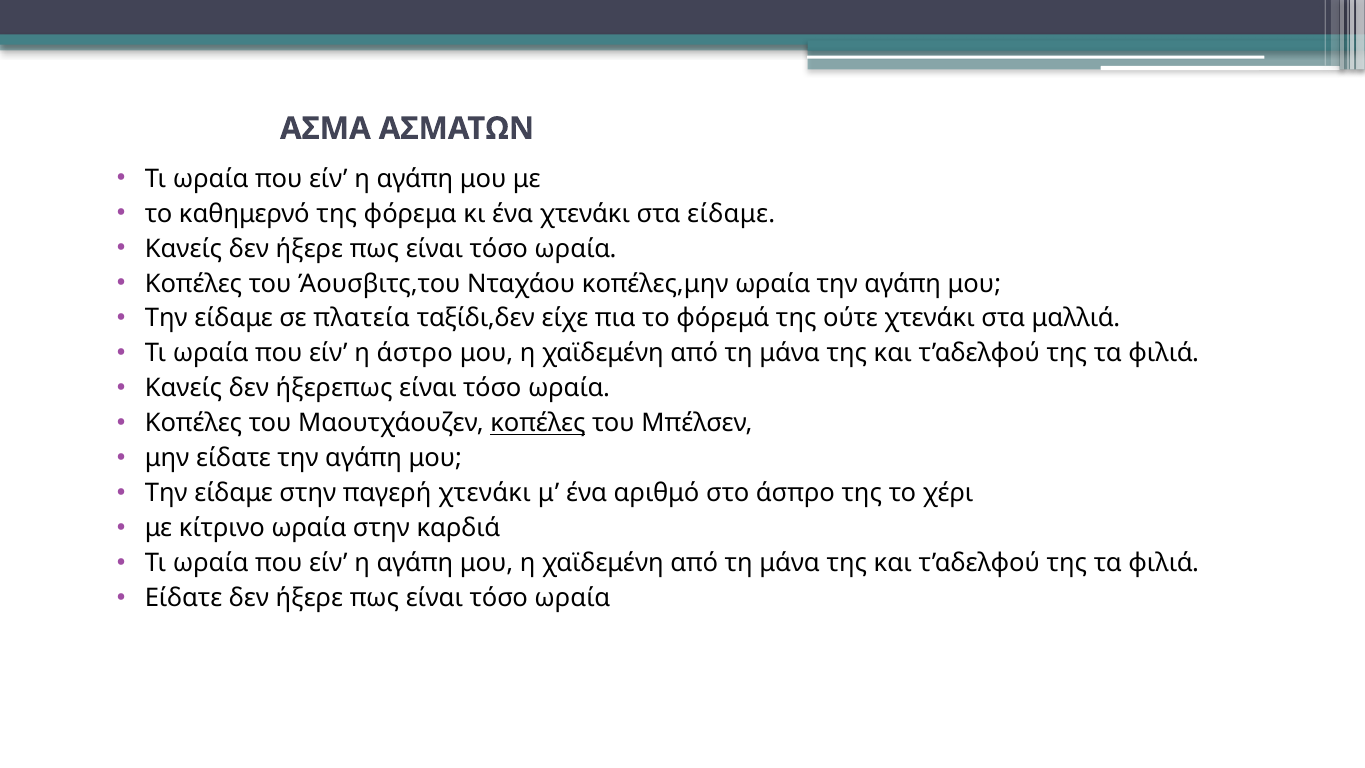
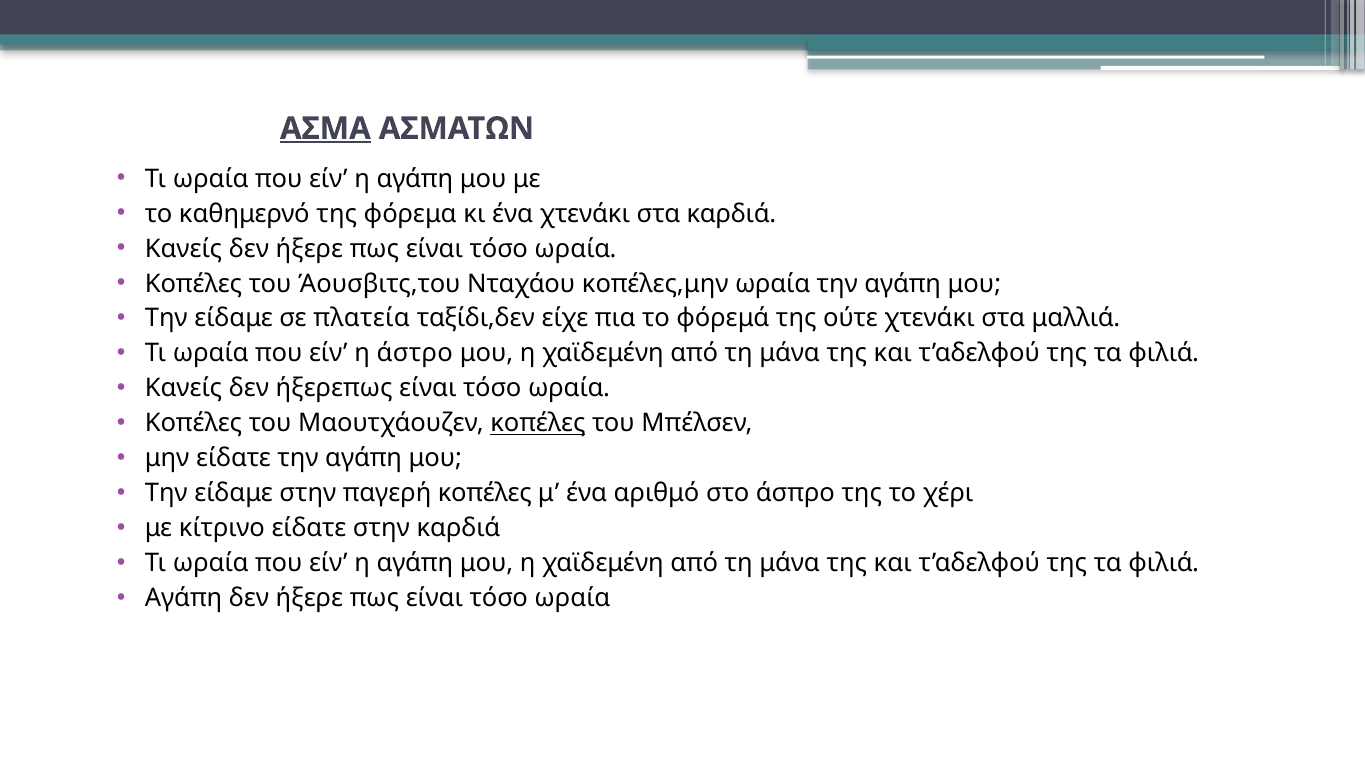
ΑΣΜΑ underline: none -> present
στα είδαμε: είδαμε -> καρδιά
παγερή χτενάκι: χτενάκι -> κοπέλες
κίτρινο ωραία: ωραία -> είδατε
Είδατε at (184, 598): Είδατε -> Αγάπη
